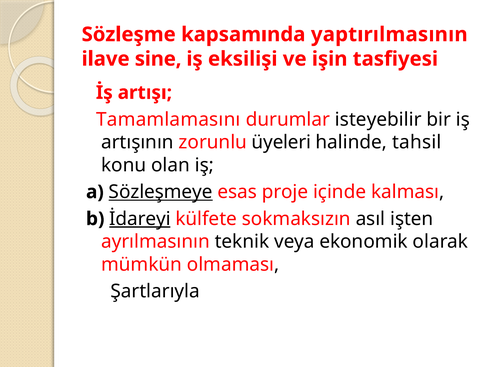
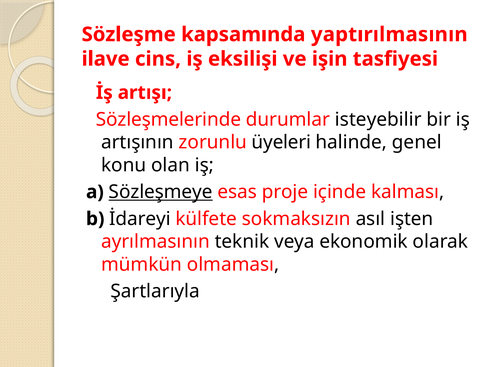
sine: sine -> cins
Tamamlamasını: Tamamlamasını -> Sözleşmelerinde
tahsil: tahsil -> genel
İdareyi underline: present -> none
